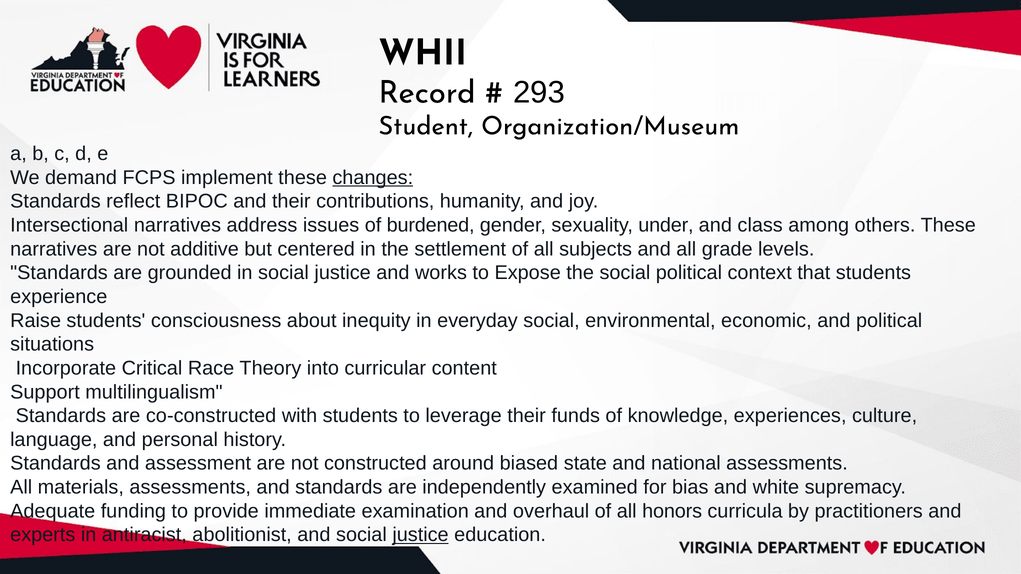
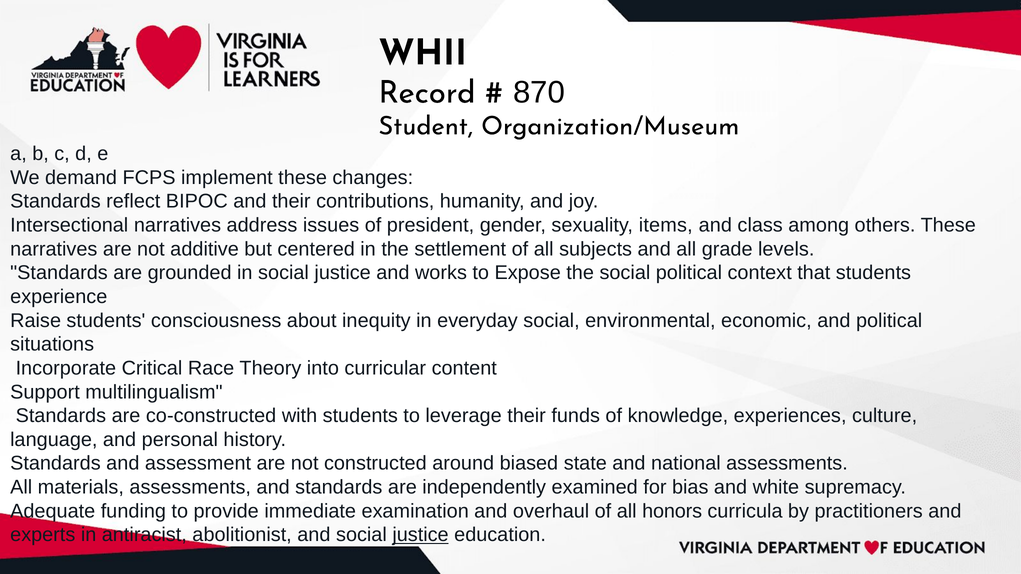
293: 293 -> 870
changes underline: present -> none
burdened: burdened -> president
under: under -> items
